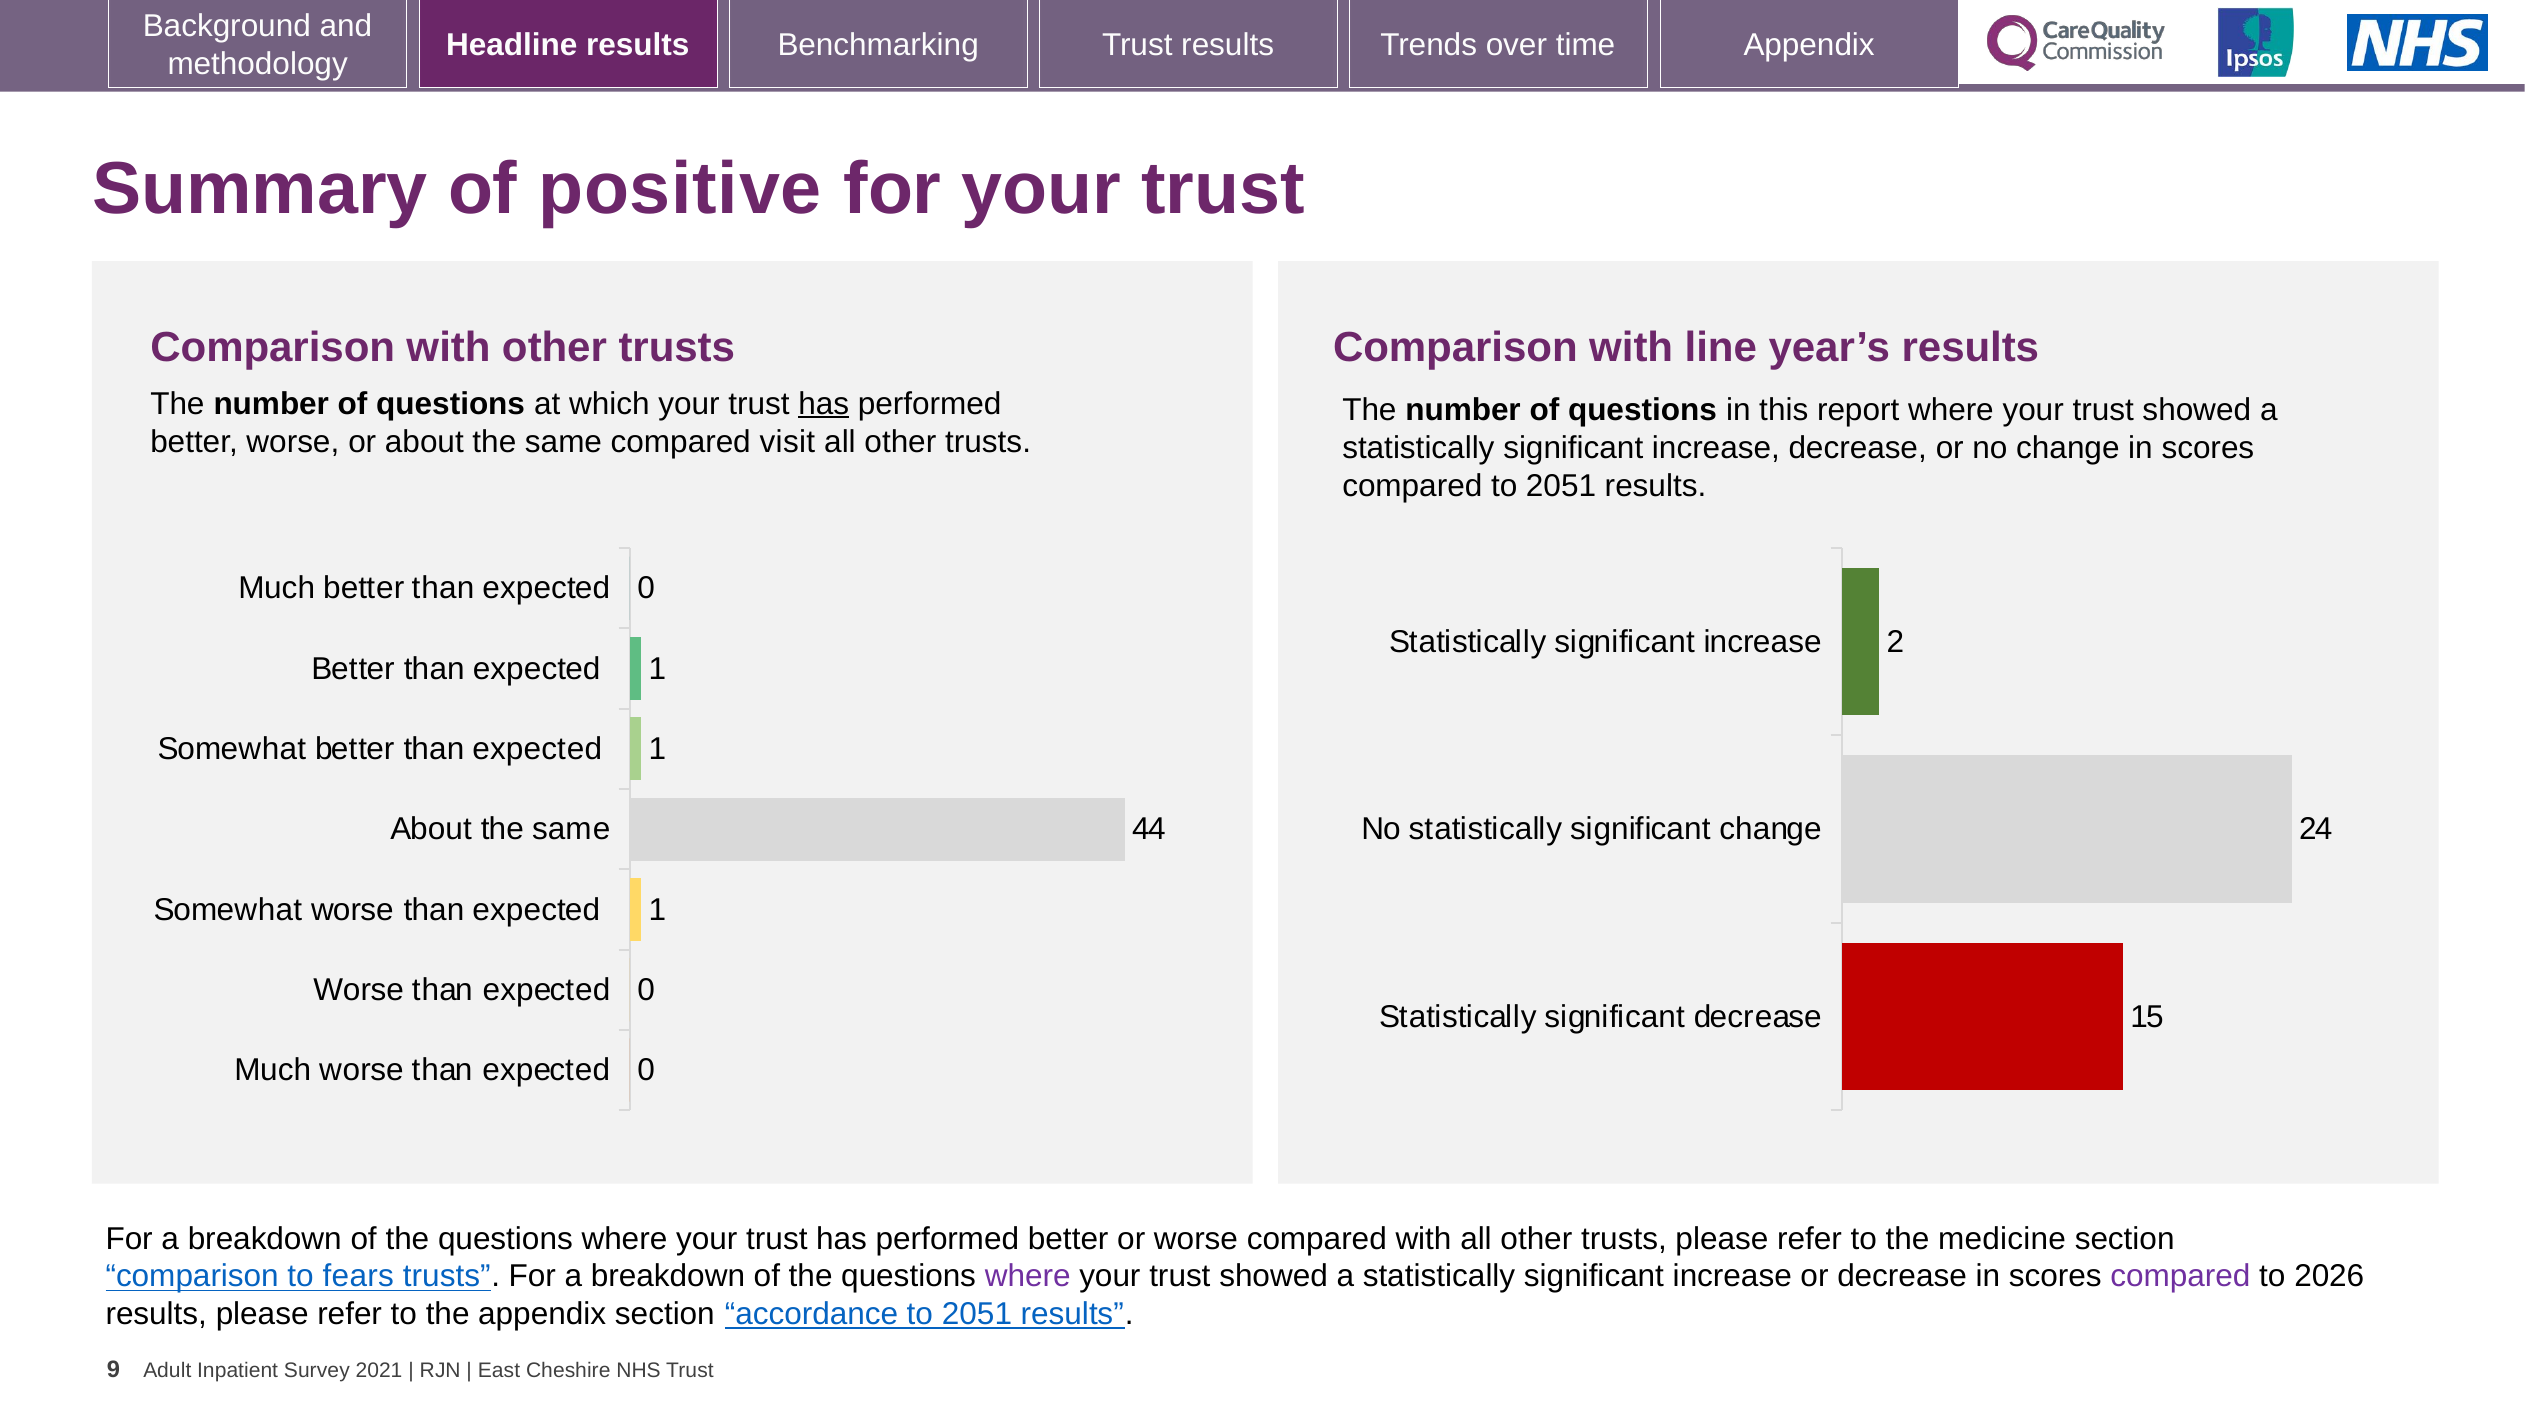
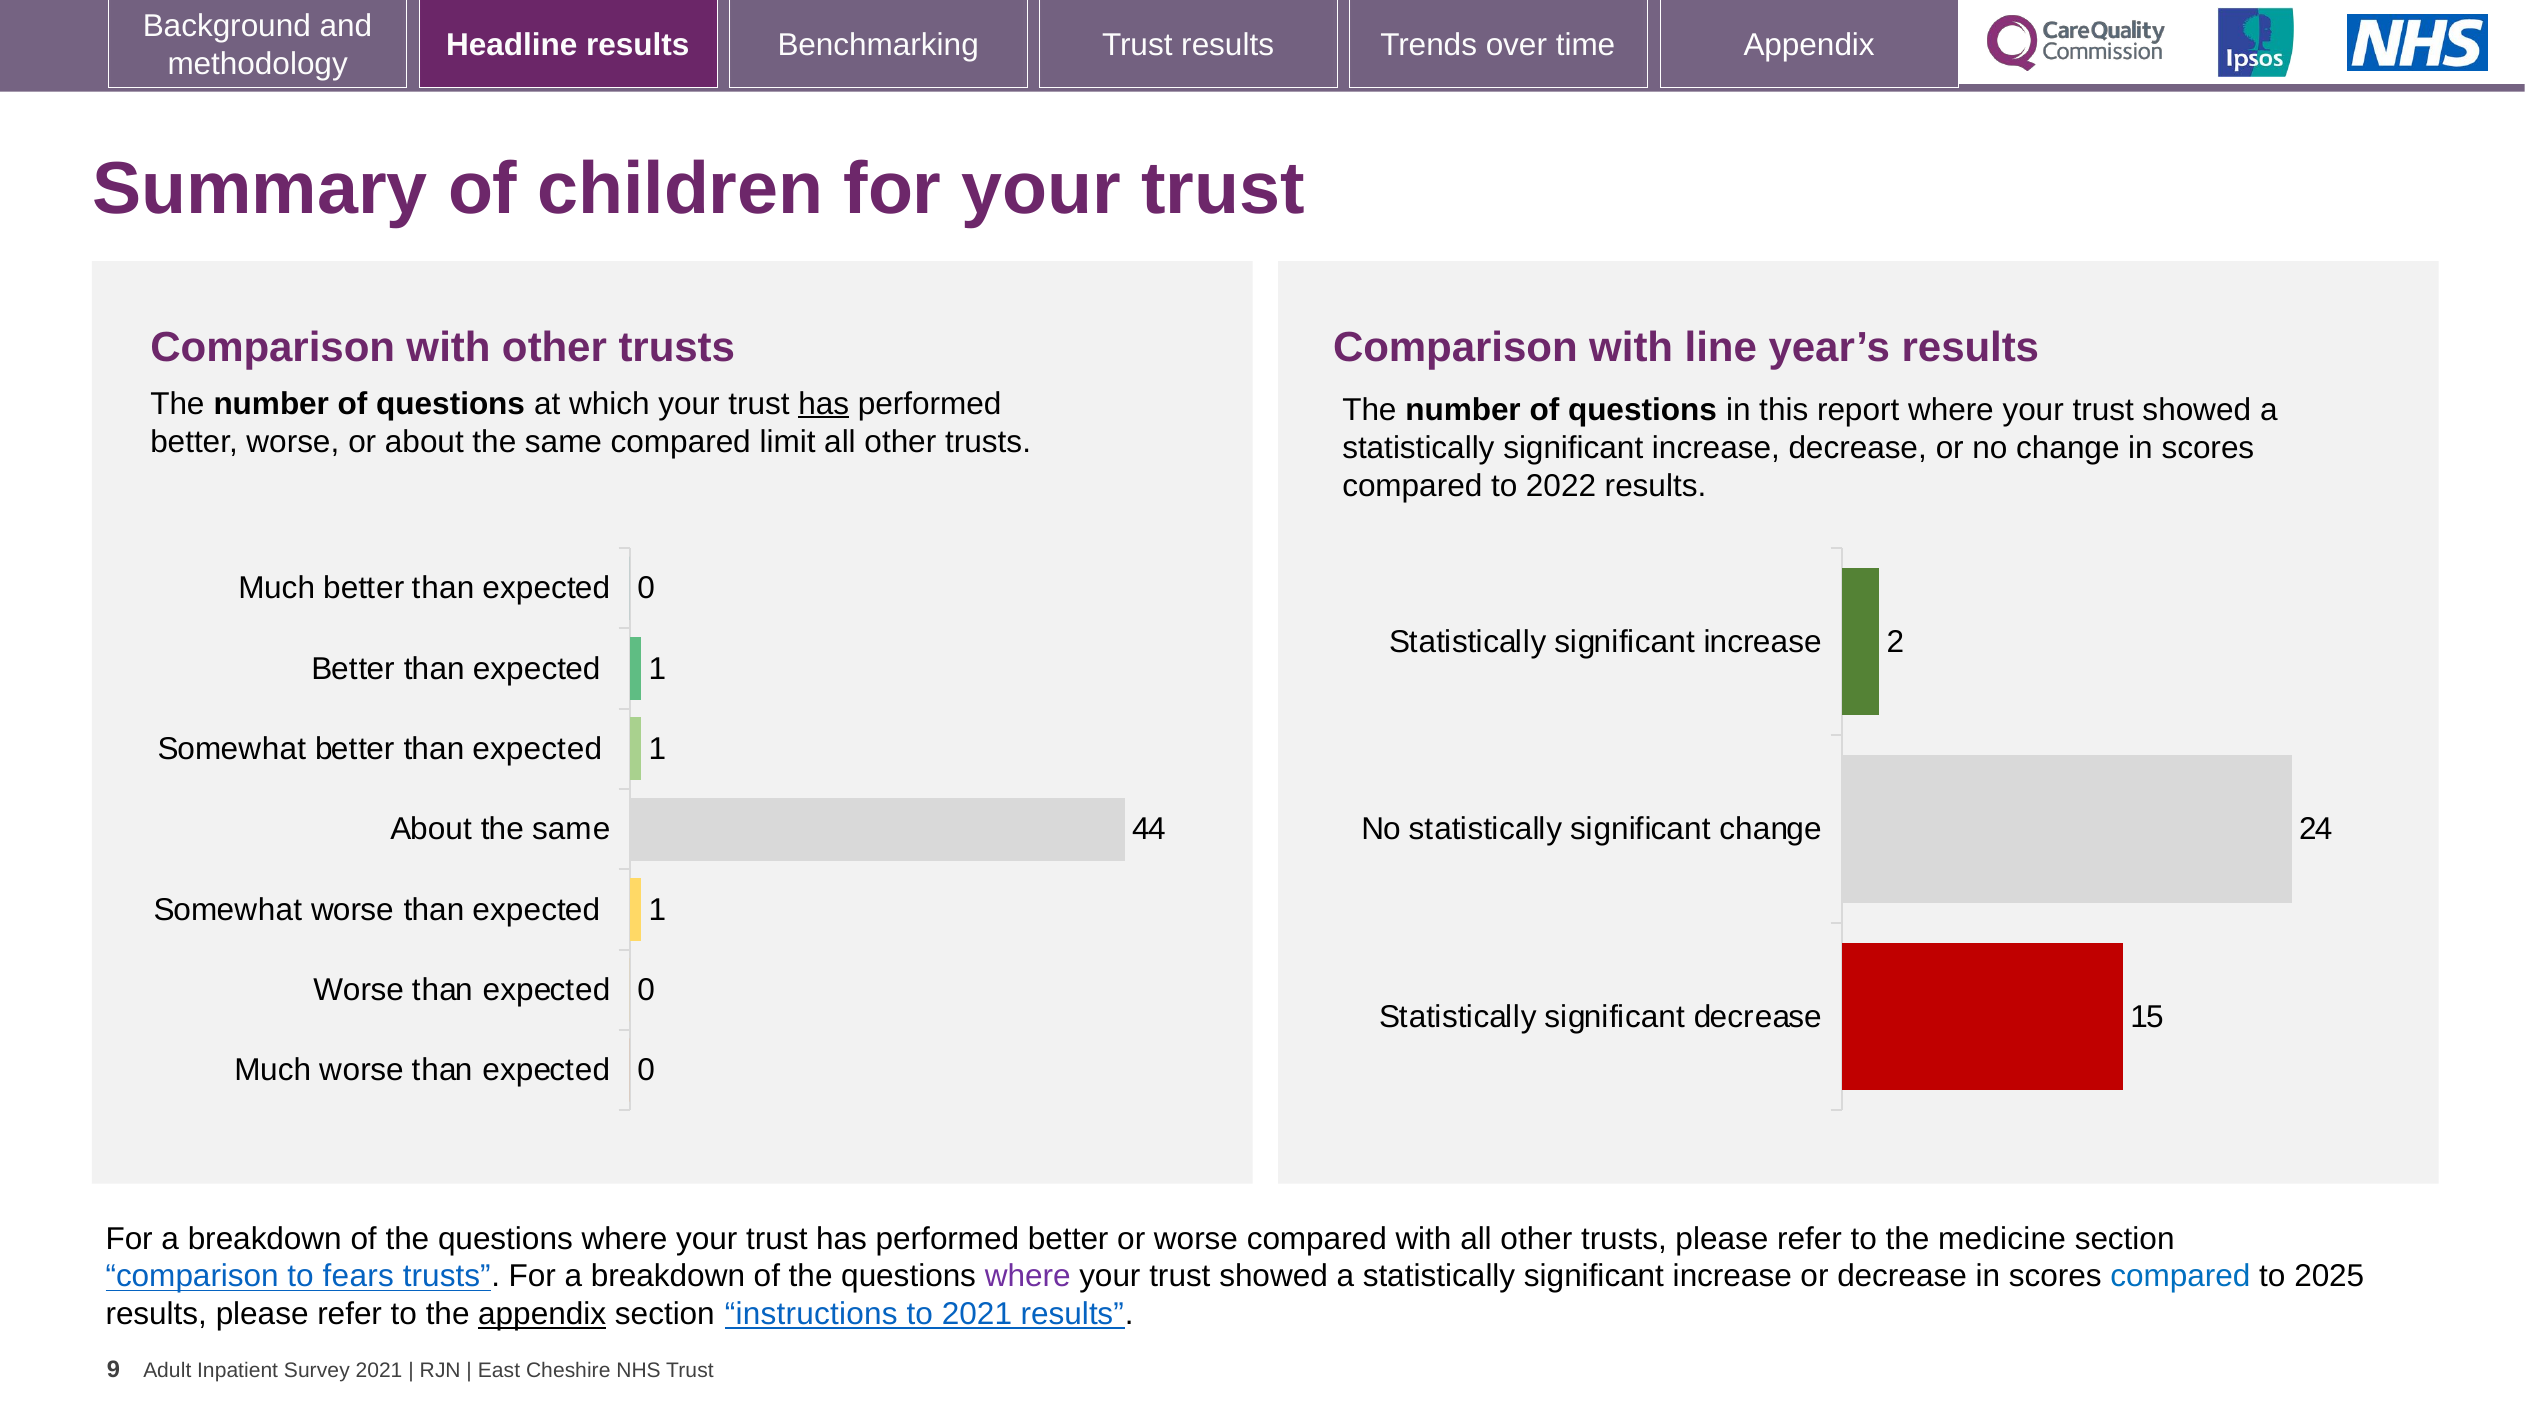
positive: positive -> children
visit: visit -> limit
compared to 2051: 2051 -> 2022
compared at (2180, 1277) colour: purple -> blue
2026: 2026 -> 2025
appendix at (542, 1315) underline: none -> present
accordance: accordance -> instructions
2051 at (977, 1315): 2051 -> 2021
